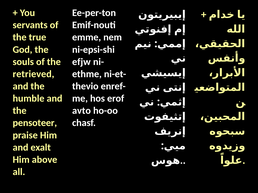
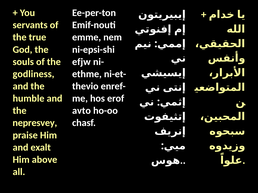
retrieved: retrieved -> godliness
pensoteer: pensoteer -> nepresvey
